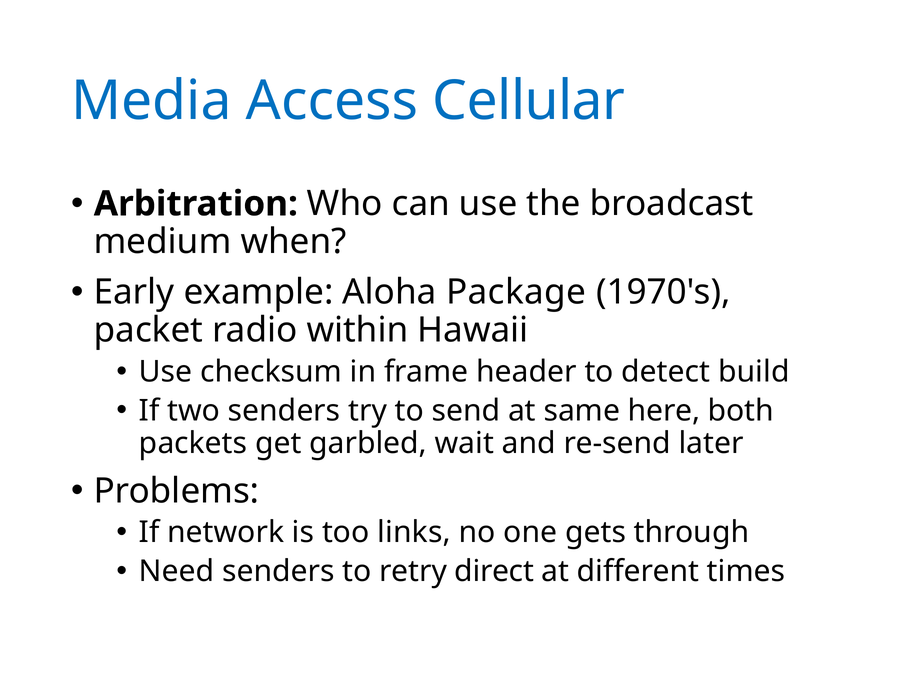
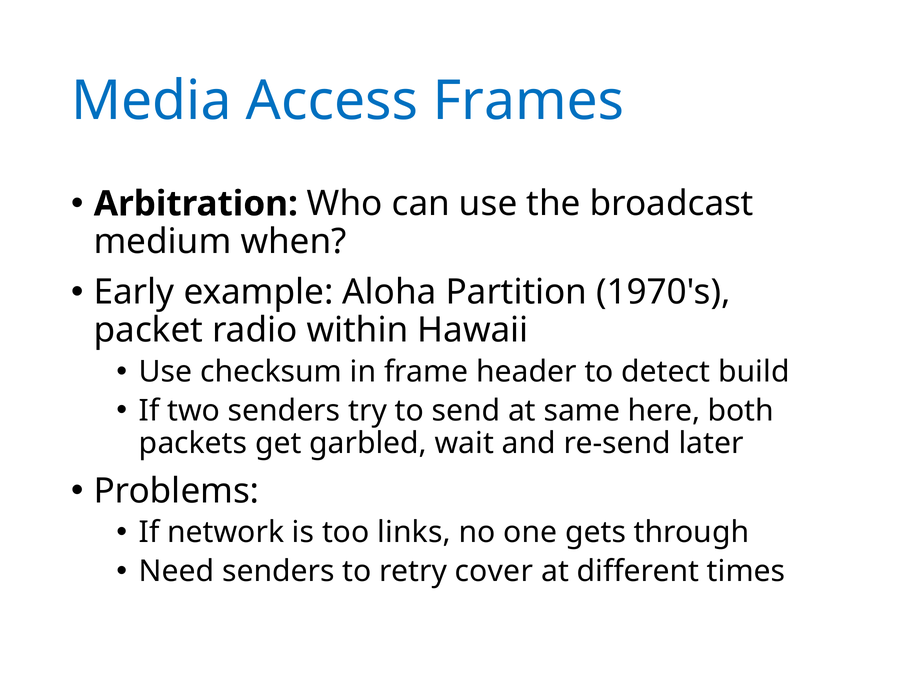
Cellular: Cellular -> Frames
Package: Package -> Partition
direct: direct -> cover
